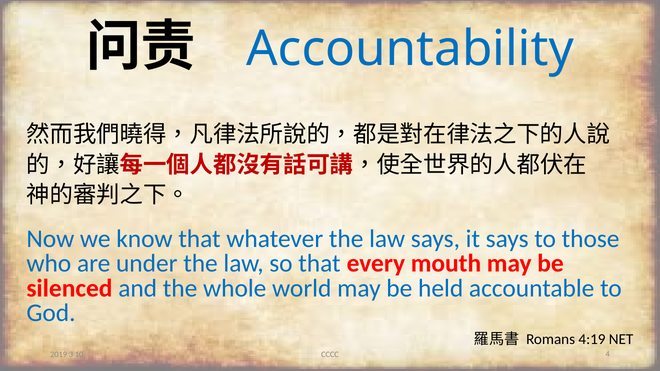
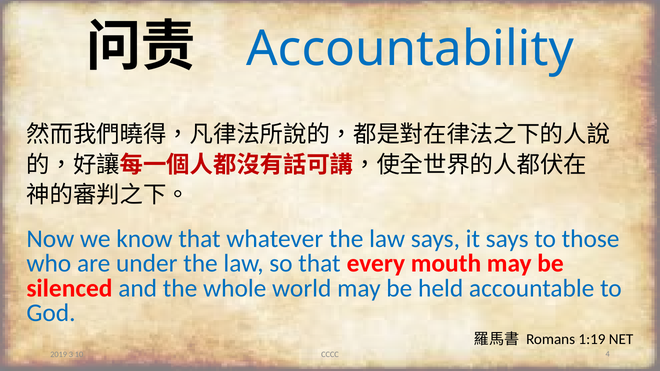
4:19: 4:19 -> 1:19
